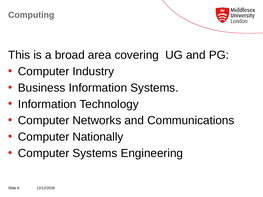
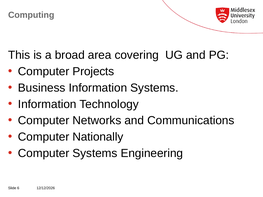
Industry: Industry -> Projects
